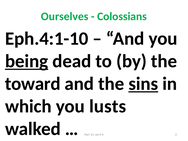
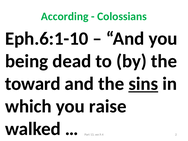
Ourselves: Ourselves -> According
Eph.4:1-10: Eph.4:1-10 -> Eph.6:1-10
being underline: present -> none
lusts: lusts -> raise
